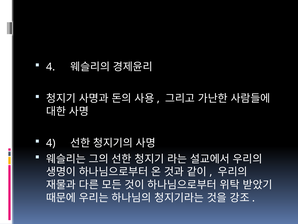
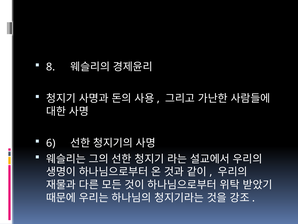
4 at (51, 67): 4 -> 8
4 at (51, 143): 4 -> 6
